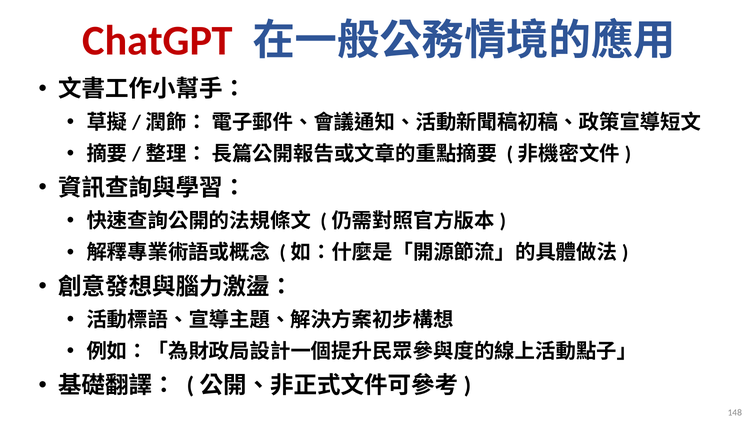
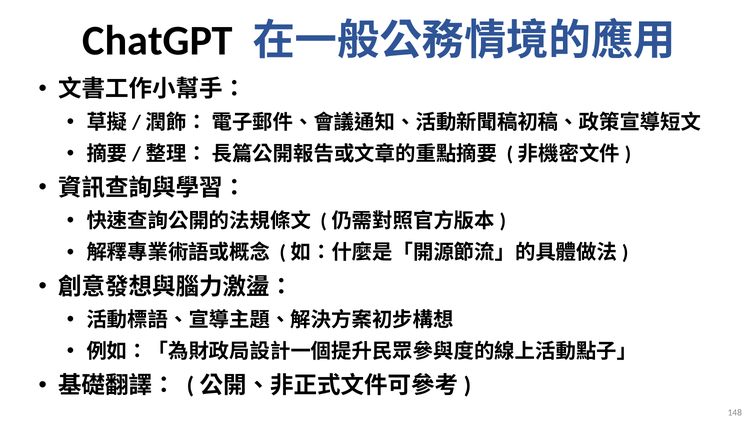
ChatGPT colour: red -> black
